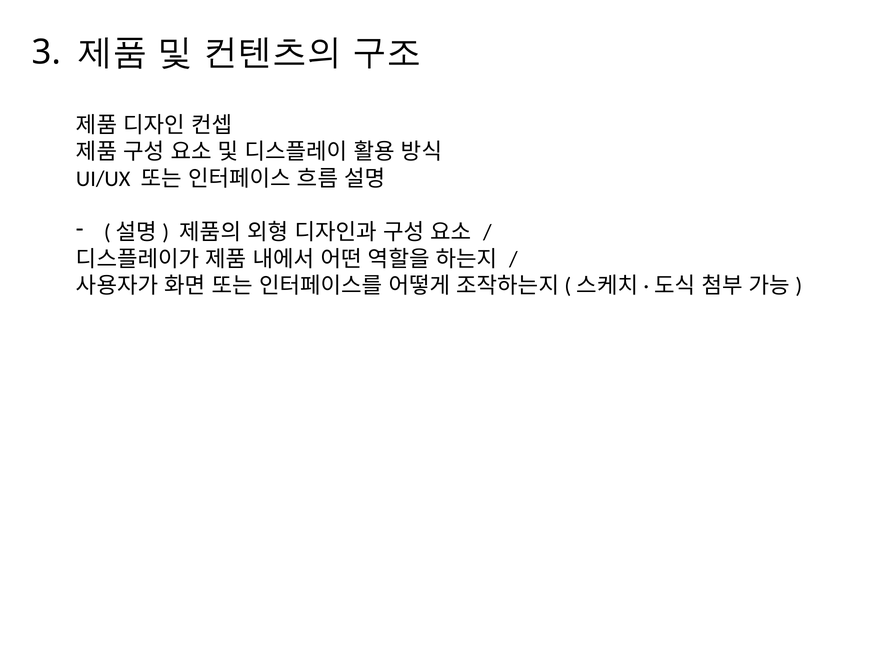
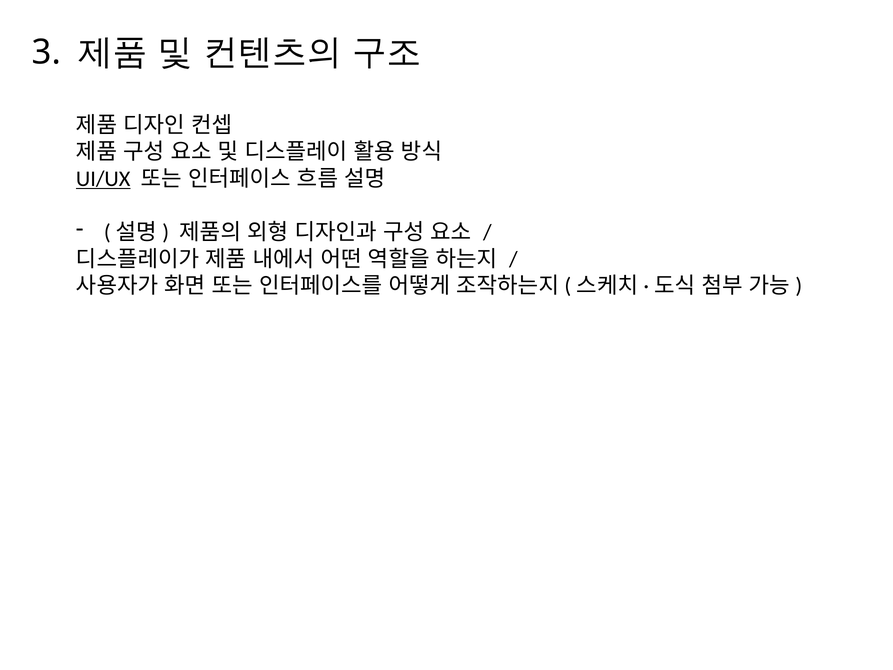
UI/UX underline: none -> present
